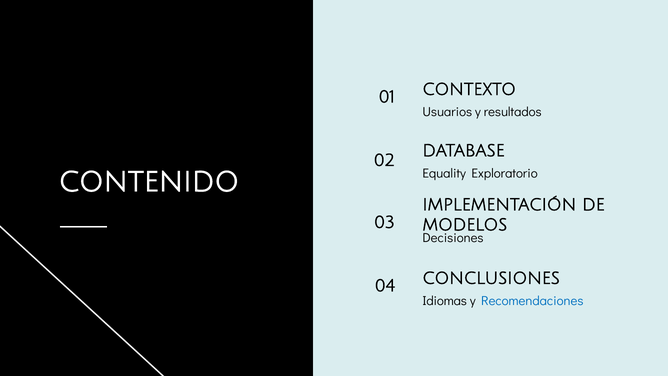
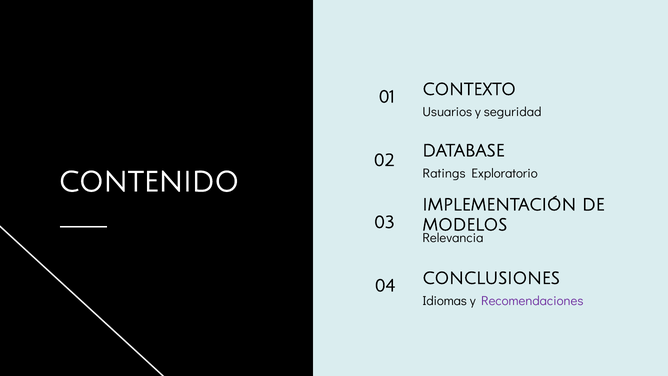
resultados: resultados -> seguridad
Equality: Equality -> Ratings
Decisiones: Decisiones -> Relevancia
Recomendaciones colour: blue -> purple
